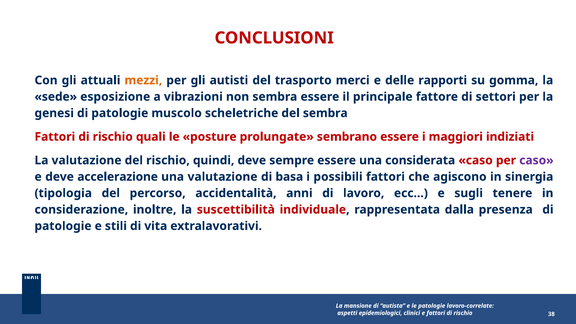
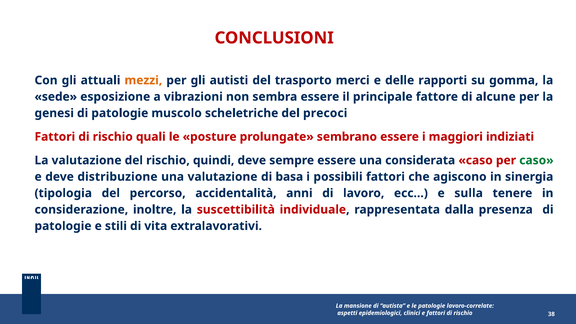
settori: settori -> alcune
del sembra: sembra -> precoci
caso at (536, 160) colour: purple -> green
accelerazione: accelerazione -> distribuzione
sugli: sugli -> sulla
